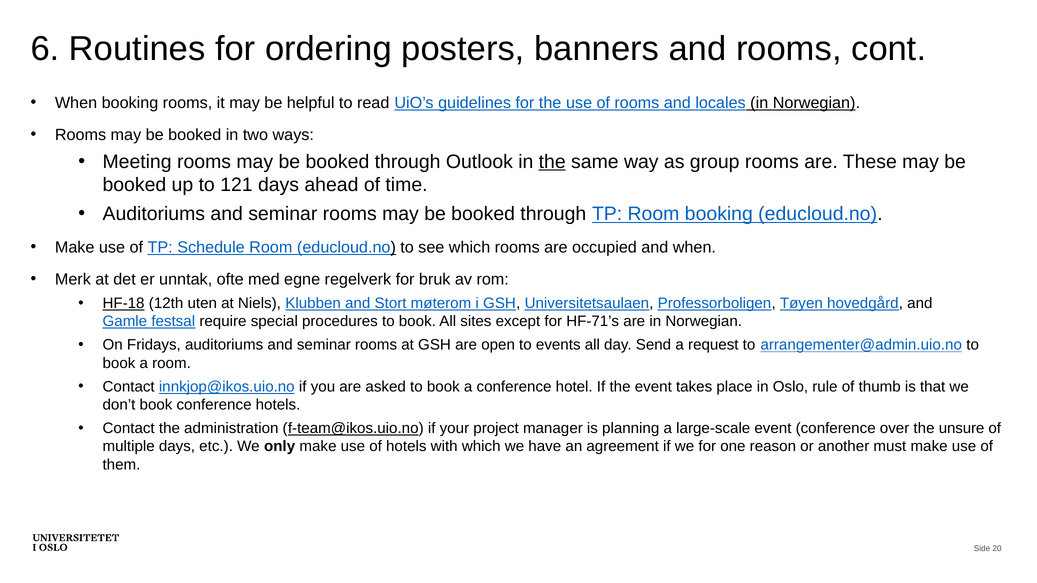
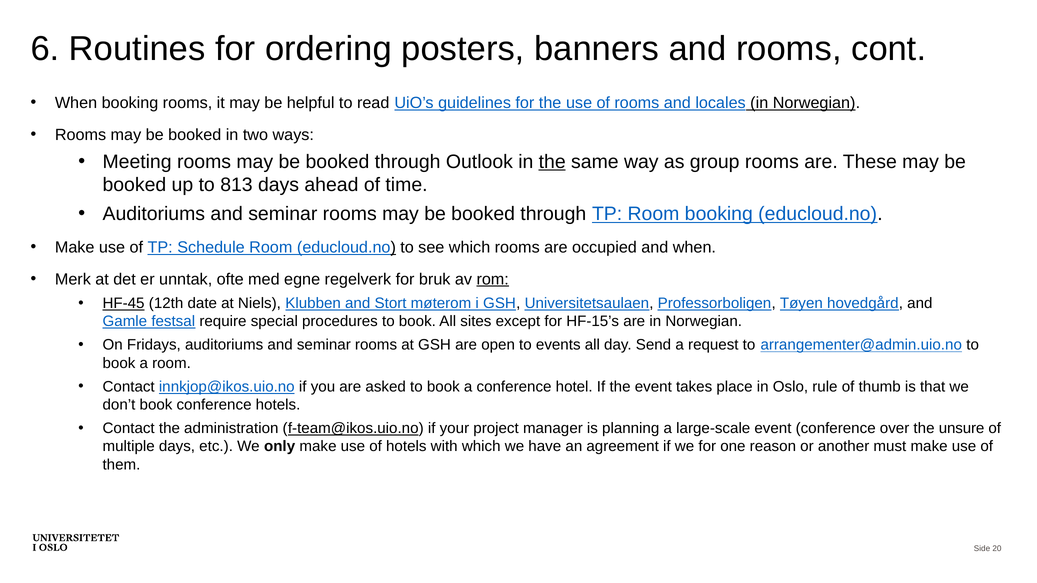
121: 121 -> 813
rom underline: none -> present
HF-18: HF-18 -> HF-45
uten: uten -> date
HF-71’s: HF-71’s -> HF-15’s
